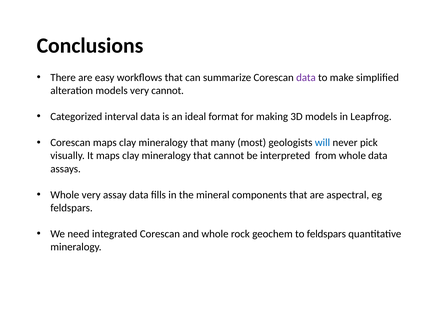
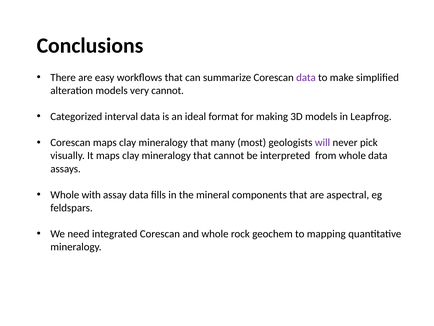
will colour: blue -> purple
Whole very: very -> with
to feldspars: feldspars -> mapping
